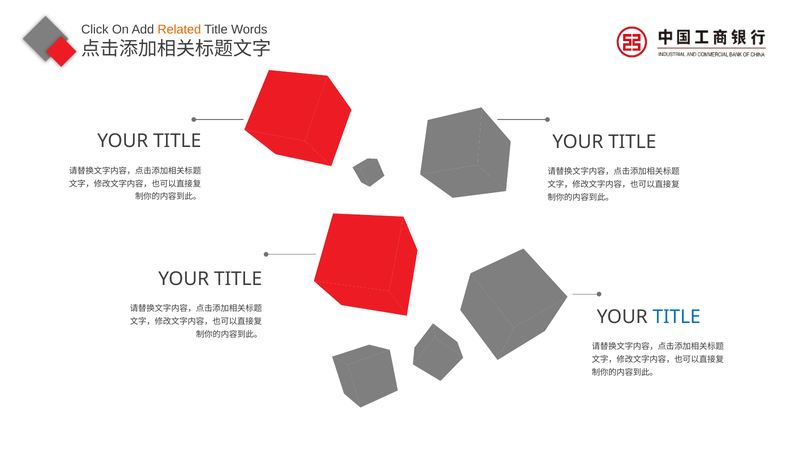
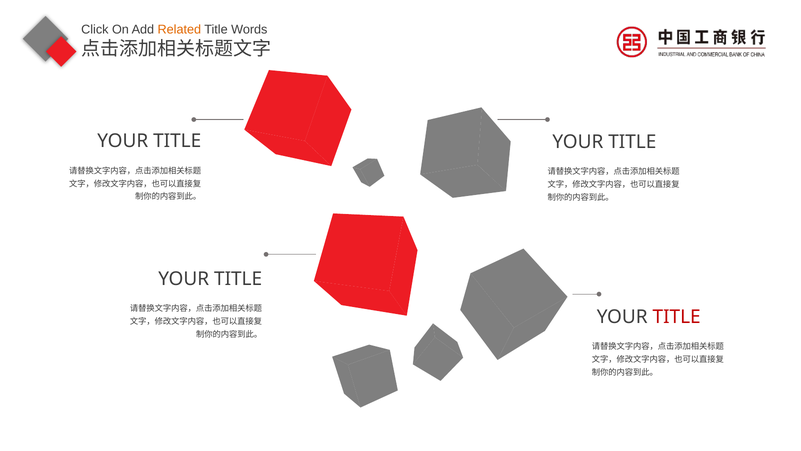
TITLE at (677, 317) colour: blue -> red
